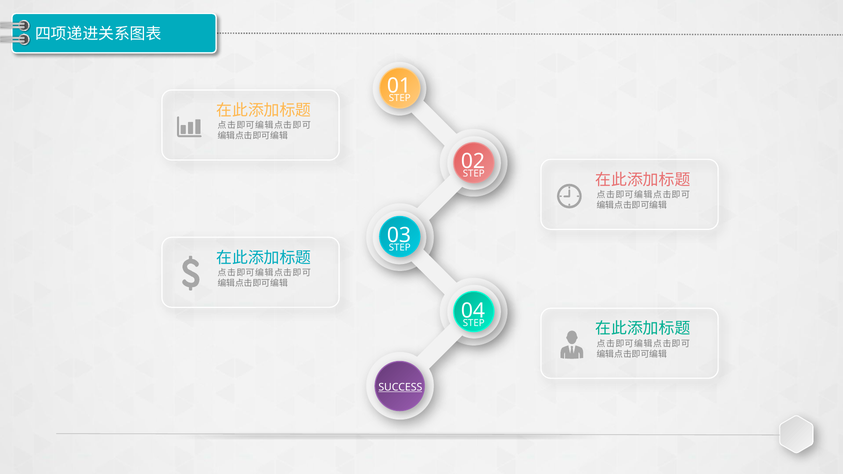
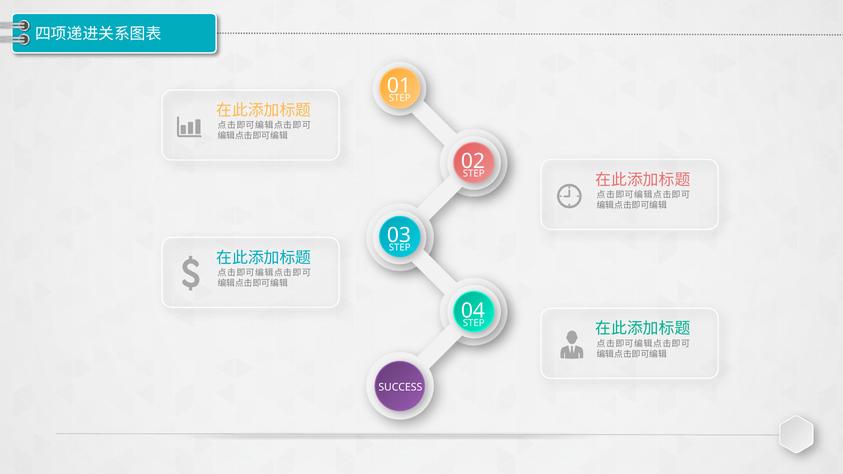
SUCCESS underline: present -> none
